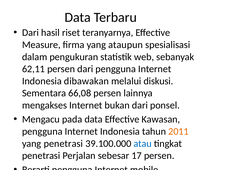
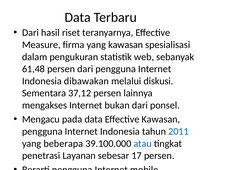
yang ataupun: ataupun -> kawasan
62,11: 62,11 -> 61,48
66,08: 66,08 -> 37,12
2011 colour: orange -> blue
yang penetrasi: penetrasi -> beberapa
Perjalan: Perjalan -> Layanan
